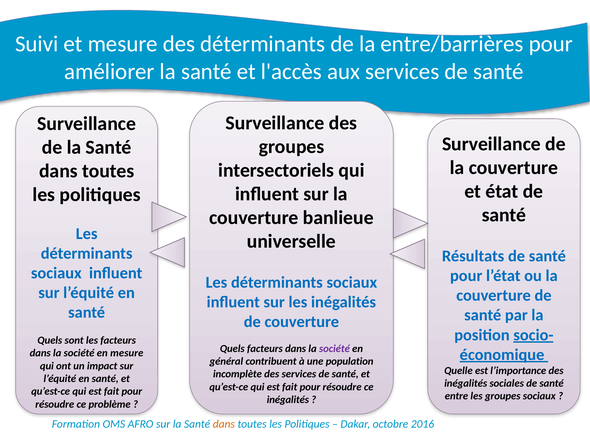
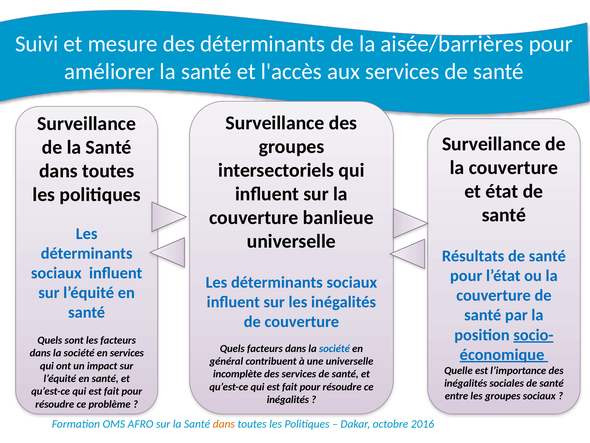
entre/barrières: entre/barrières -> aisée/barrières
société at (334, 348) colour: purple -> blue
en mesure: mesure -> services
une population: population -> universelle
